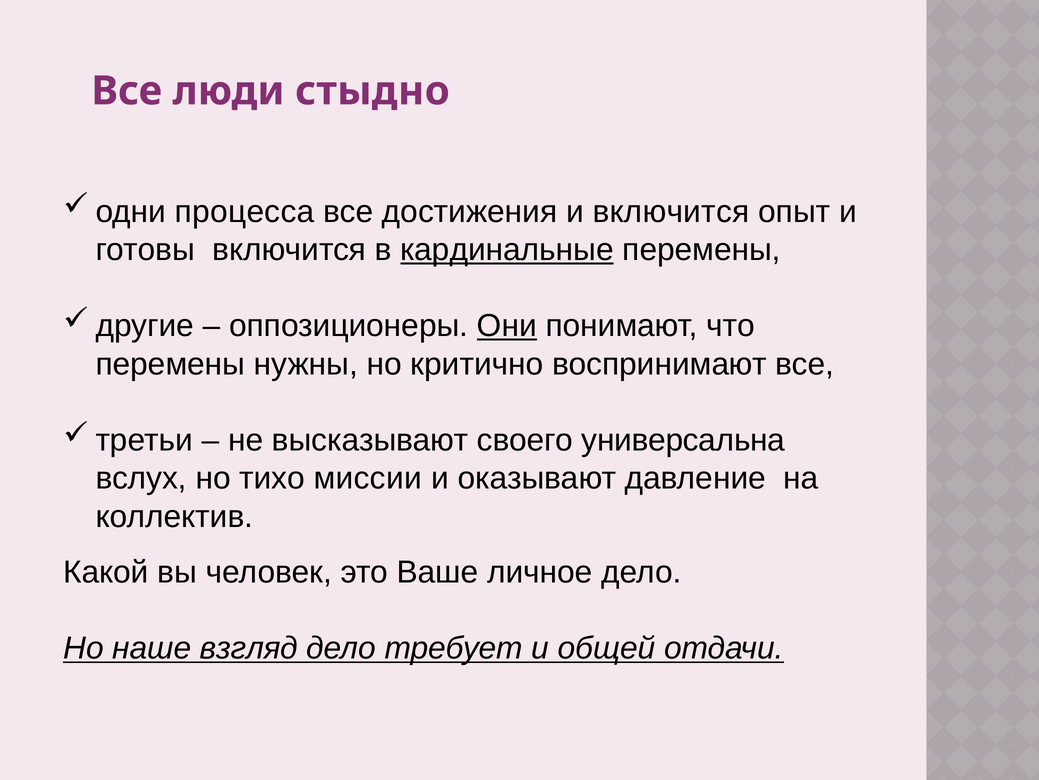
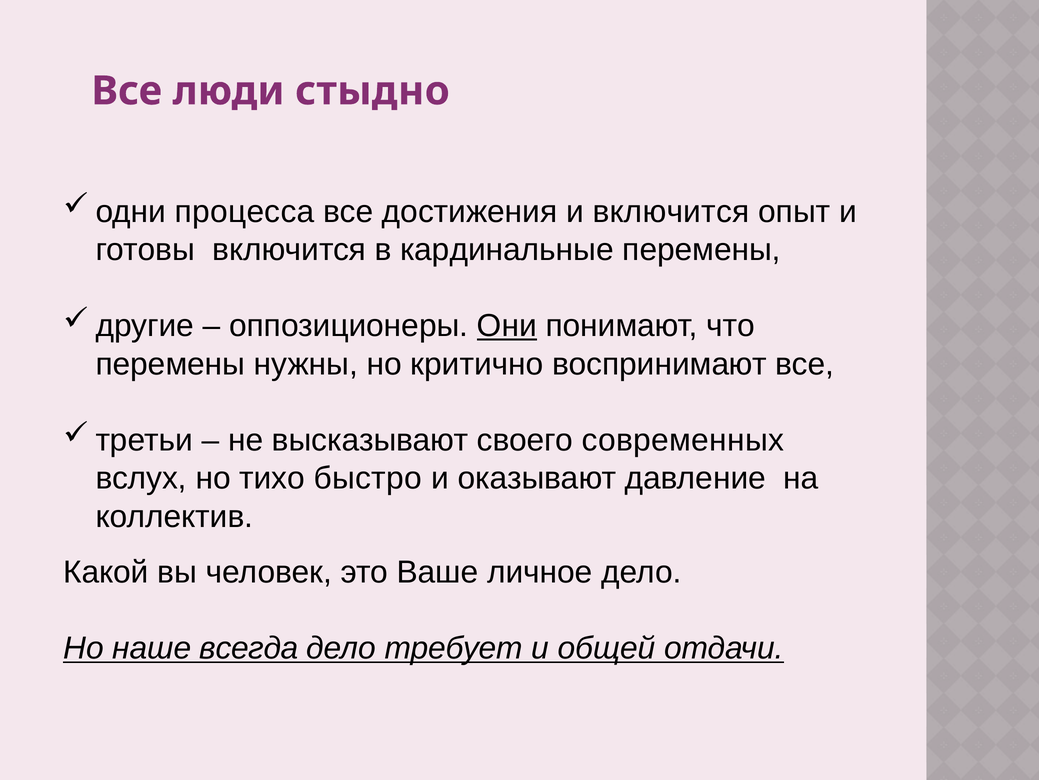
кардинальные underline: present -> none
универсальна: универсальна -> современных
миссии: миссии -> быстро
взгляд: взгляд -> всегда
